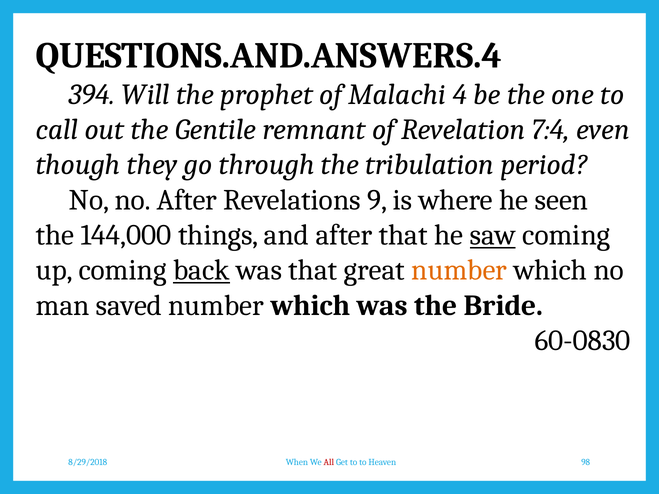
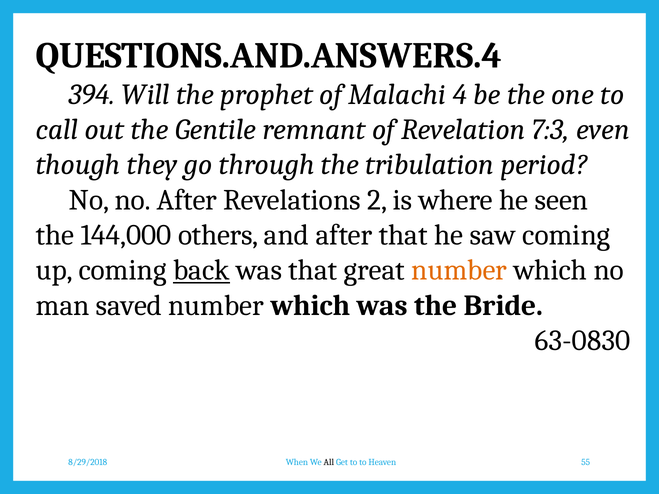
7:4: 7:4 -> 7:3
9: 9 -> 2
things: things -> others
saw underline: present -> none
60-0830: 60-0830 -> 63-0830
All colour: red -> black
98: 98 -> 55
